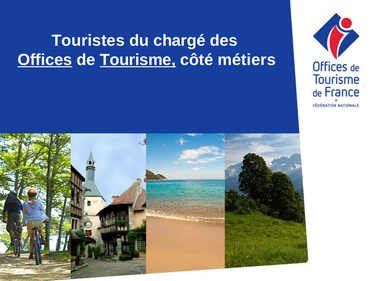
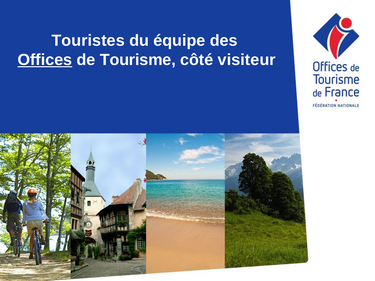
chargé: chargé -> équipe
Tourisme underline: present -> none
métiers: métiers -> visiteur
